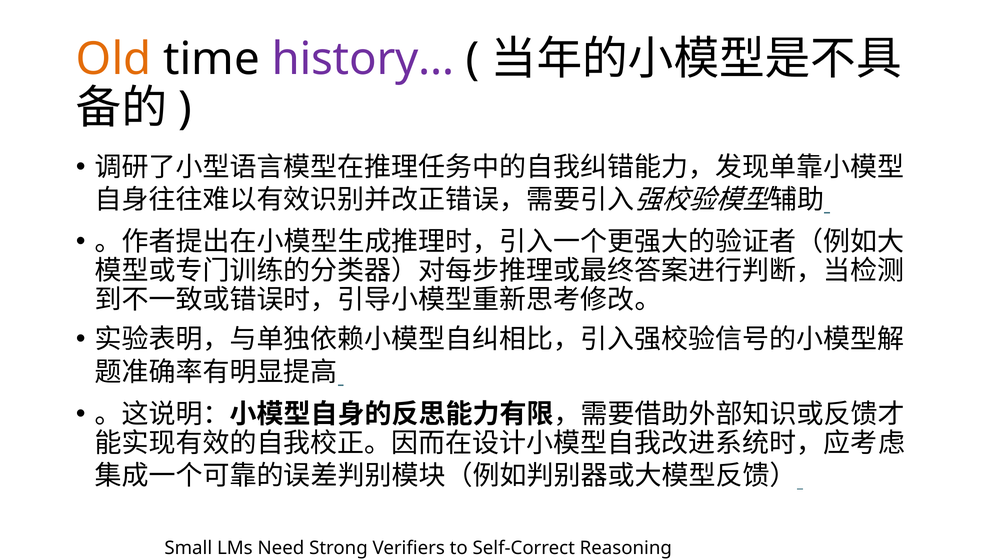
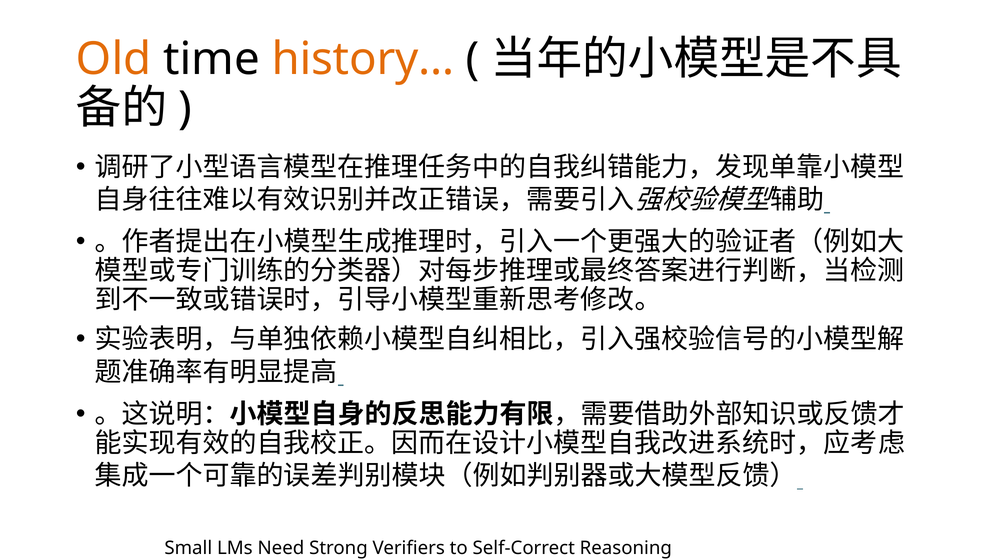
history… colour: purple -> orange
